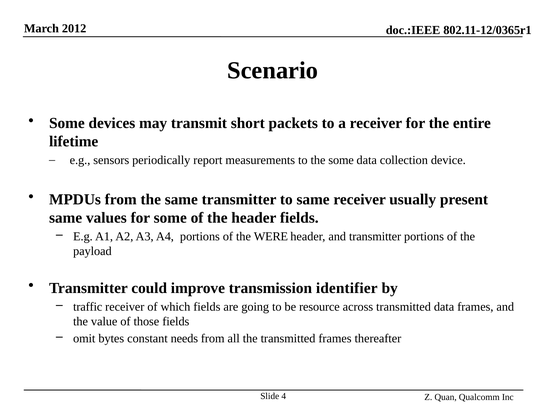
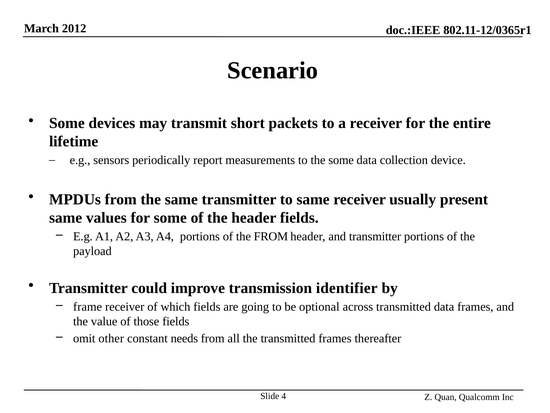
the WERE: WERE -> FROM
traffic: traffic -> frame
resource: resource -> optional
bytes: bytes -> other
